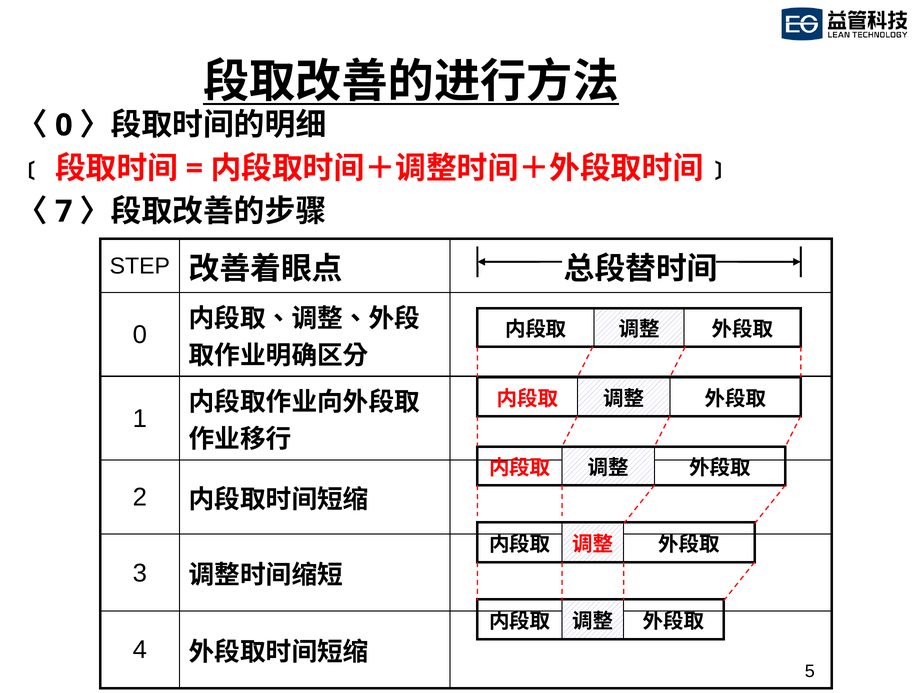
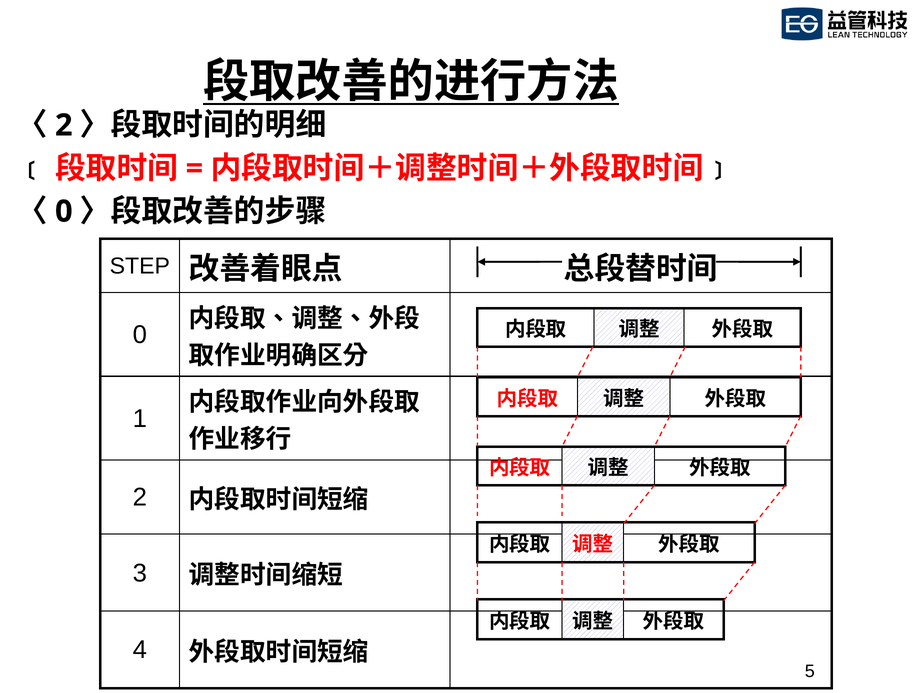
0 at (64, 125): 0 -> 2
7 at (64, 211): 7 -> 0
